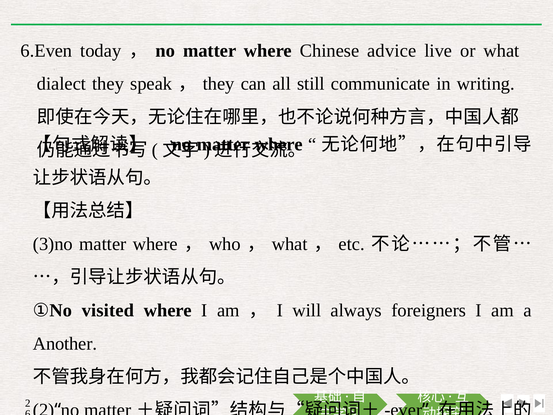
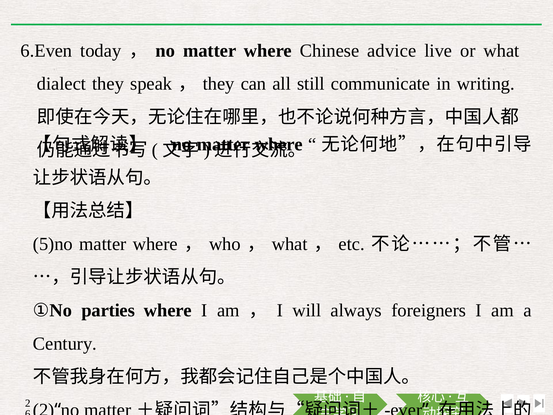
3)no: 3)no -> 5)no
visited: visited -> parties
Another: Another -> Century
